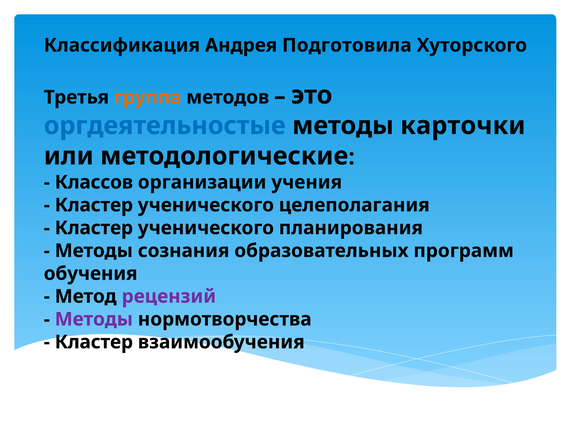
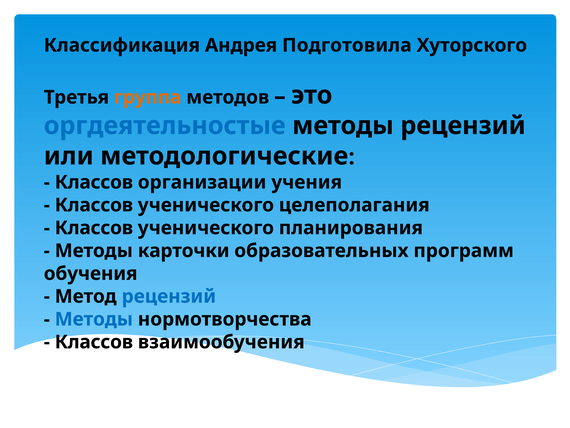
методы карточки: карточки -> рецензий
Кластер at (94, 205): Кластер -> Классов
Кластер at (94, 228): Кластер -> Классов
сознания: сознания -> карточки
рецензий at (169, 296) colour: purple -> blue
Методы at (94, 319) colour: purple -> blue
Кластер at (94, 342): Кластер -> Классов
